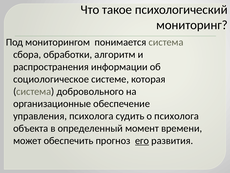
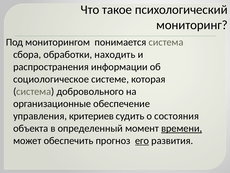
алгоритм: алгоритм -> находить
управления психолога: психолога -> критериев
о психолога: психолога -> состояния
времени underline: none -> present
